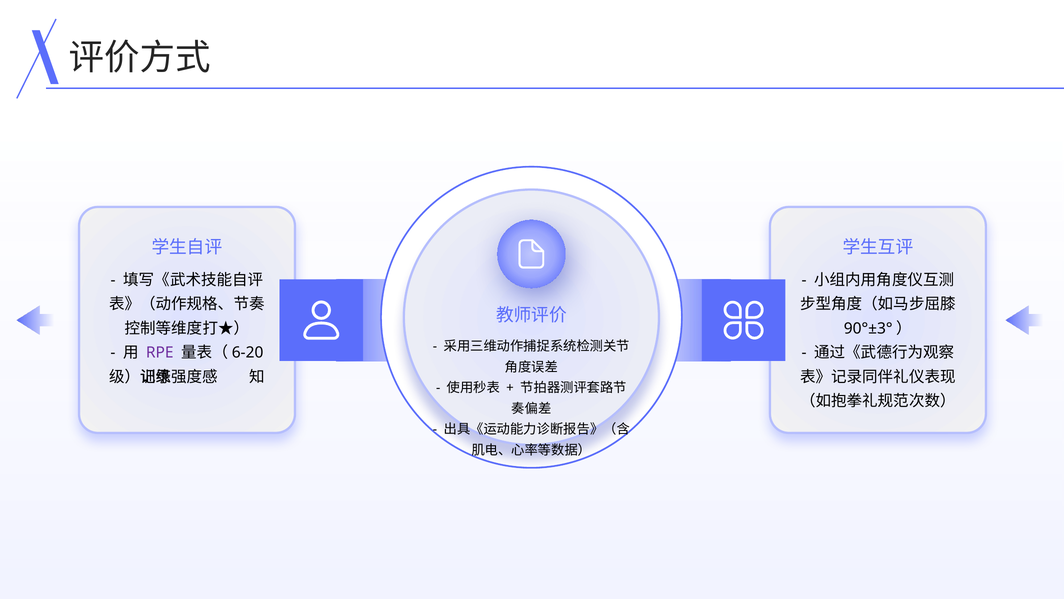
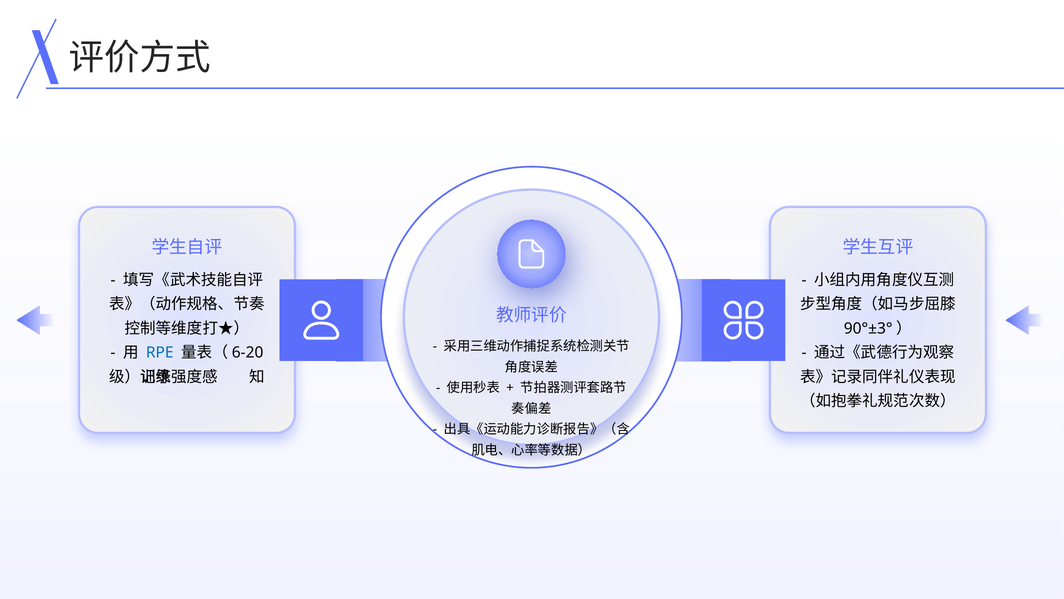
RPE colour: purple -> blue
